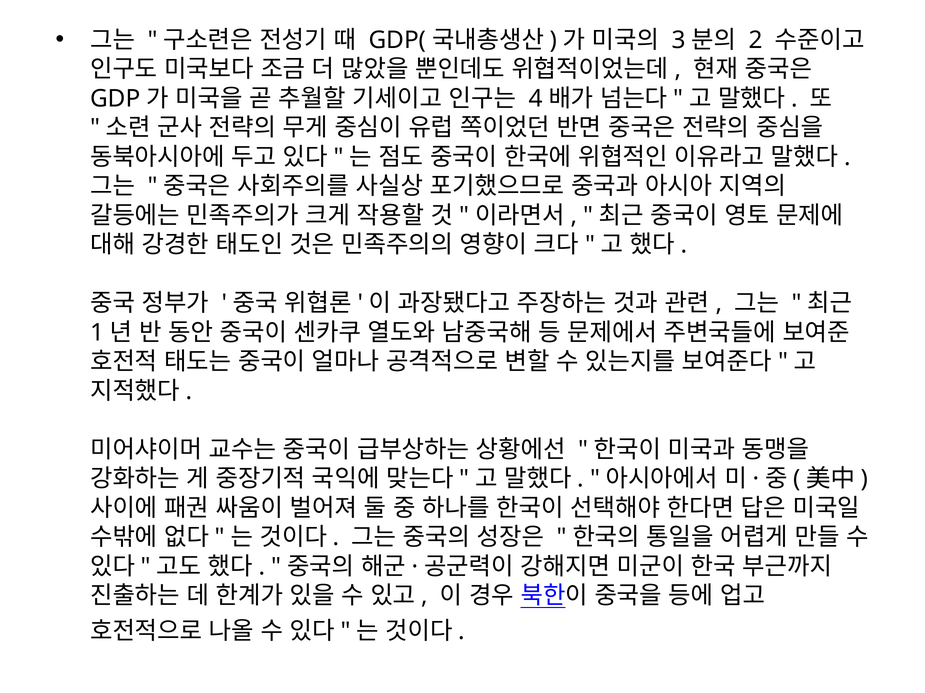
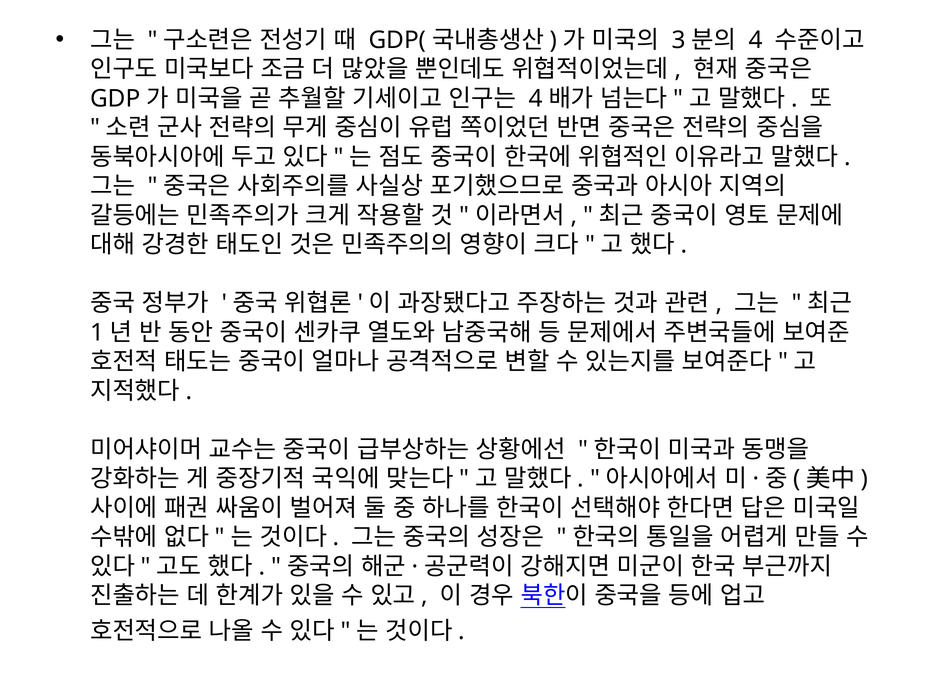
2 at (756, 40): 2 -> 4
